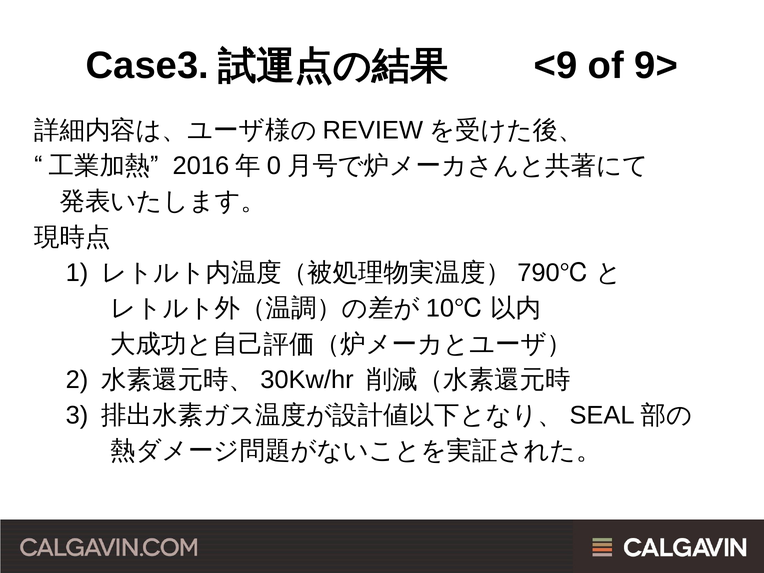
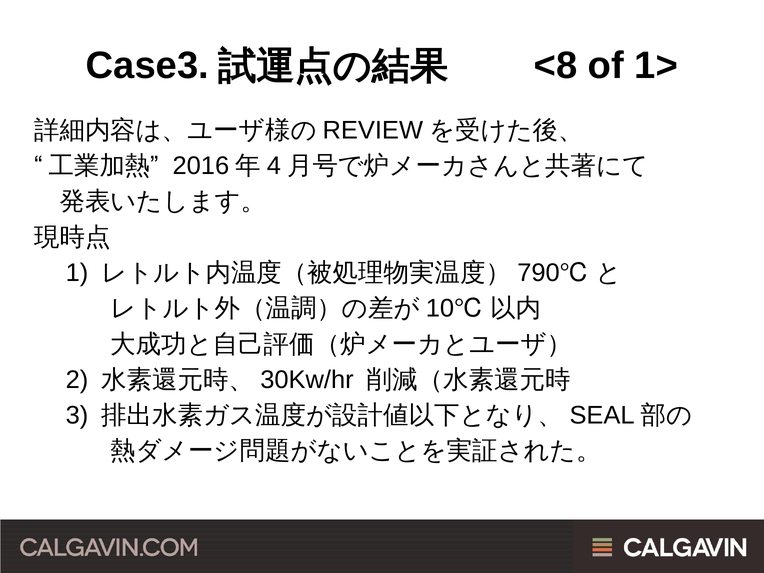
<9: <9 -> <8
9>: 9> -> 1>
0: 0 -> 4
